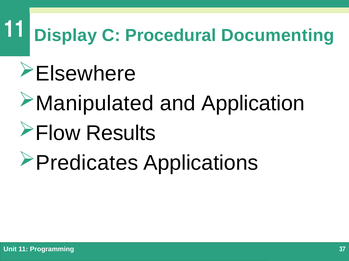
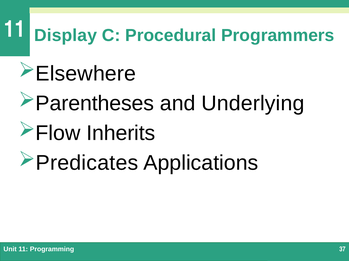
Documenting: Documenting -> Programmers
Manipulated: Manipulated -> Parentheses
Application: Application -> Underlying
Results: Results -> Inherits
